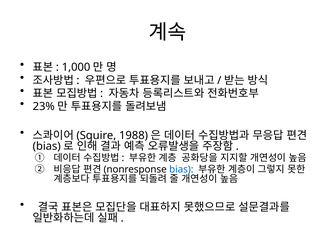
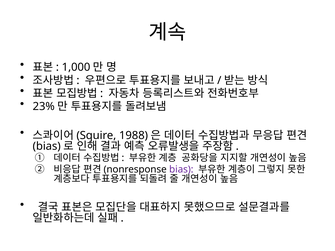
bias at (181, 170) colour: blue -> purple
